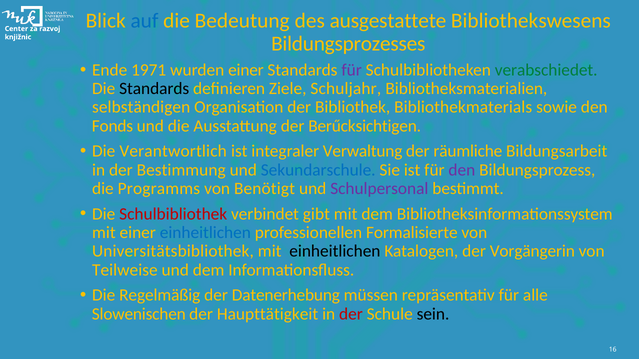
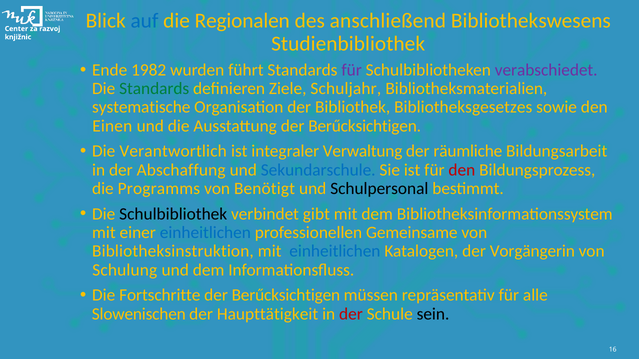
Bedeutung: Bedeutung -> Regionalen
ausgestattete: ausgestattete -> anschließend
Bildungsprozesses: Bildungsprozesses -> Studienbibliothek
1971: 1971 -> 1982
wurden einer: einer -> führt
verabschiedet colour: green -> purple
Standards at (154, 89) colour: black -> green
selbständigen: selbständigen -> systematische
Bibliothekmaterials: Bibliothekmaterials -> Bibliotheksgesetzes
Fonds: Fonds -> Einen
Bestimmung: Bestimmung -> Abschaffung
den at (462, 170) colour: purple -> red
Schulpersonal colour: purple -> black
Schulbibliothek colour: red -> black
Formalisierte: Formalisierte -> Gemeinsame
Universitätsbibliothek: Universitätsbibliothek -> Bibliotheksinstruktion
einheitlichen at (335, 251) colour: black -> blue
Teilweise: Teilweise -> Schulung
Regelmäßig: Regelmäßig -> Fortschritte
Datenerhebung at (286, 295): Datenerhebung -> Berűcksichtigen
